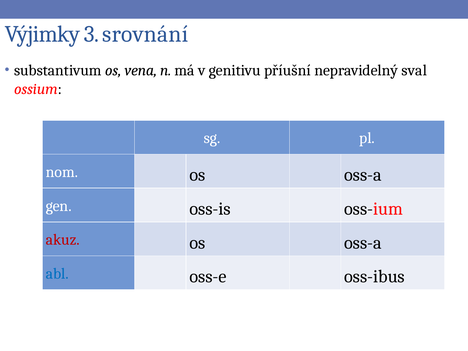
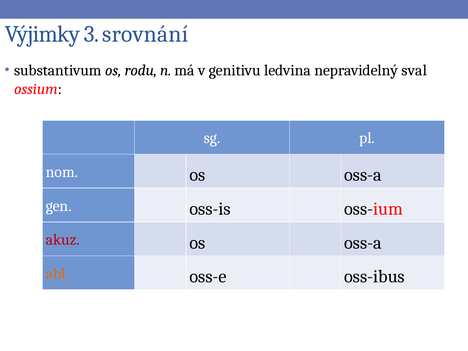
vena: vena -> rodu
příušní: příušní -> ledvina
abl colour: blue -> orange
